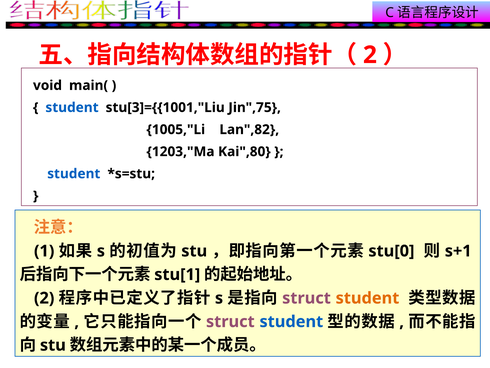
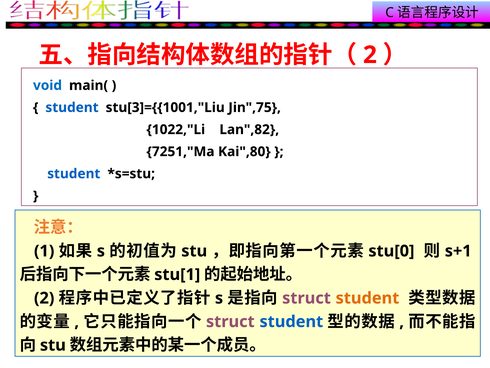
void colour: black -> blue
1005,"Li: 1005,"Li -> 1022,"Li
1203,"Ma: 1203,"Ma -> 7251,"Ma
